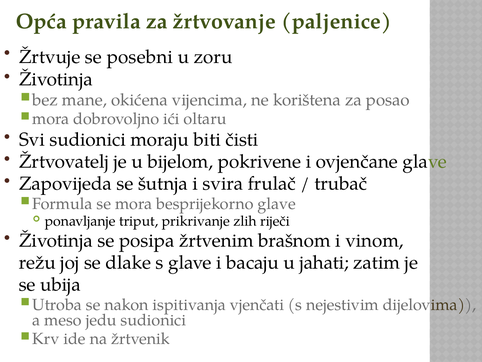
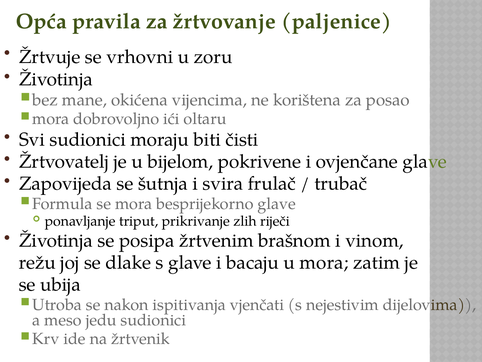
posebni: posebni -> vrhovni
u jahati: jahati -> mora
